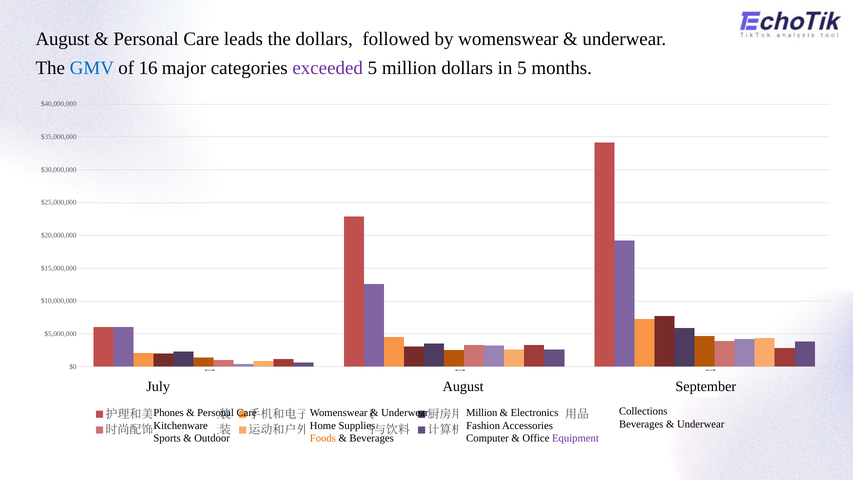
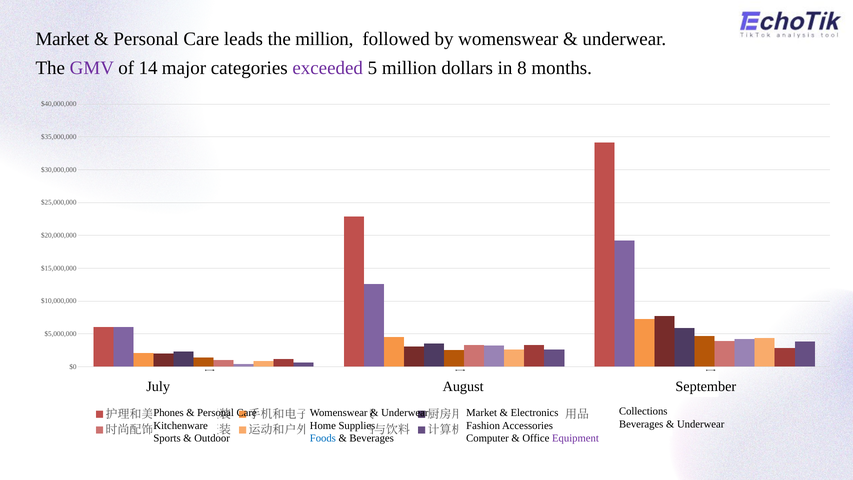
August at (62, 39): August -> Market
the dollars: dollars -> million
GMV colour: blue -> purple
16: 16 -> 14
in 5: 5 -> 8
Million at (482, 413): Million -> Market
Foods colour: orange -> blue
